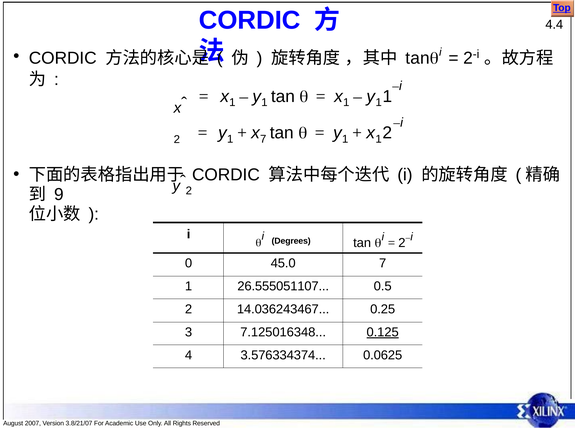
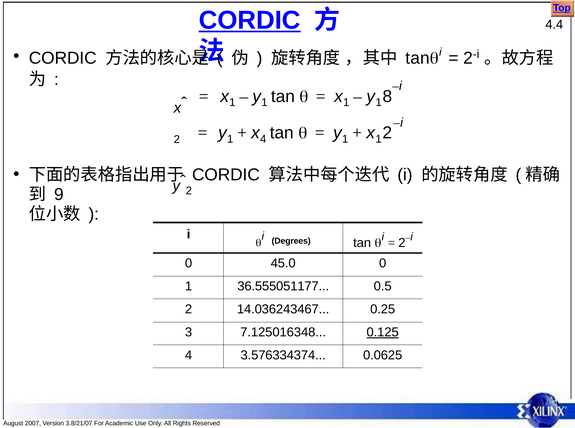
CORDIC at (250, 20) underline: none -> present
1 1: 1 -> 8
7 at (263, 139): 7 -> 4
45.0 7: 7 -> 0
26.555051107: 26.555051107 -> 36.555051177
